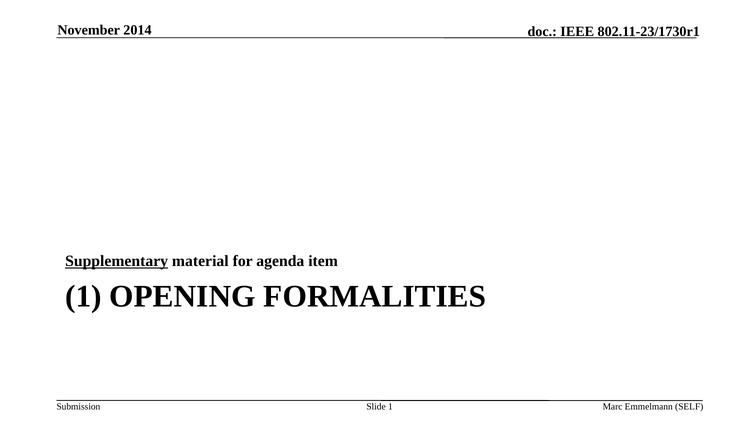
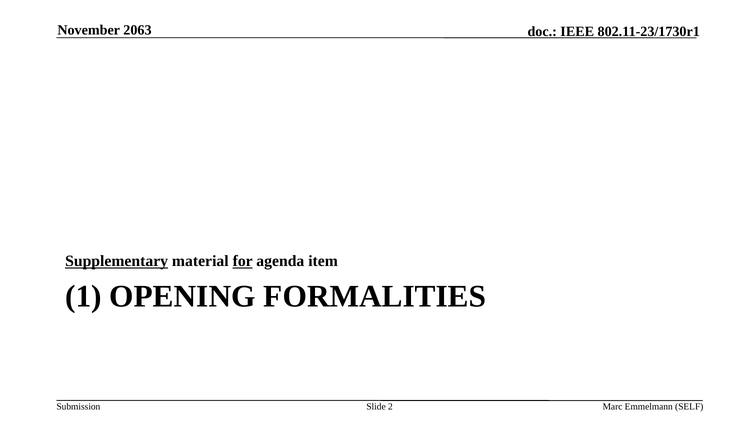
2014: 2014 -> 2063
for underline: none -> present
Slide 1: 1 -> 2
